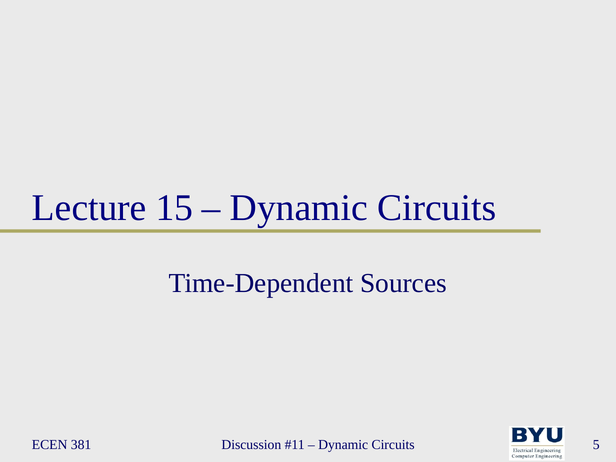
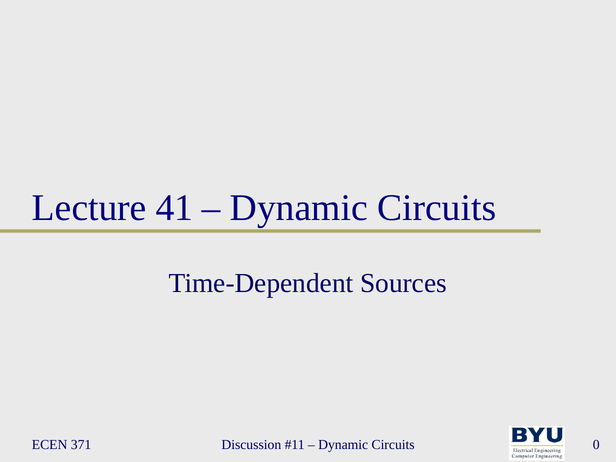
15: 15 -> 41
381: 381 -> 371
5: 5 -> 0
